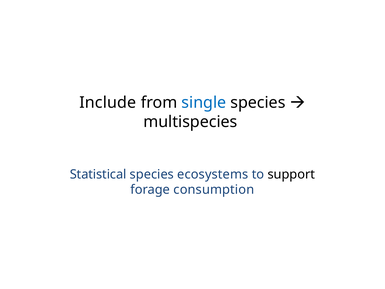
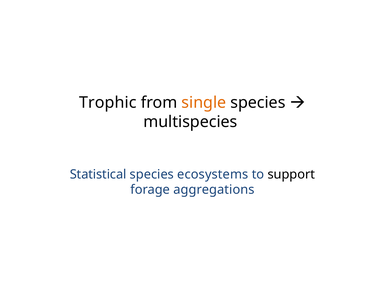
Include: Include -> Trophic
single colour: blue -> orange
consumption: consumption -> aggregations
